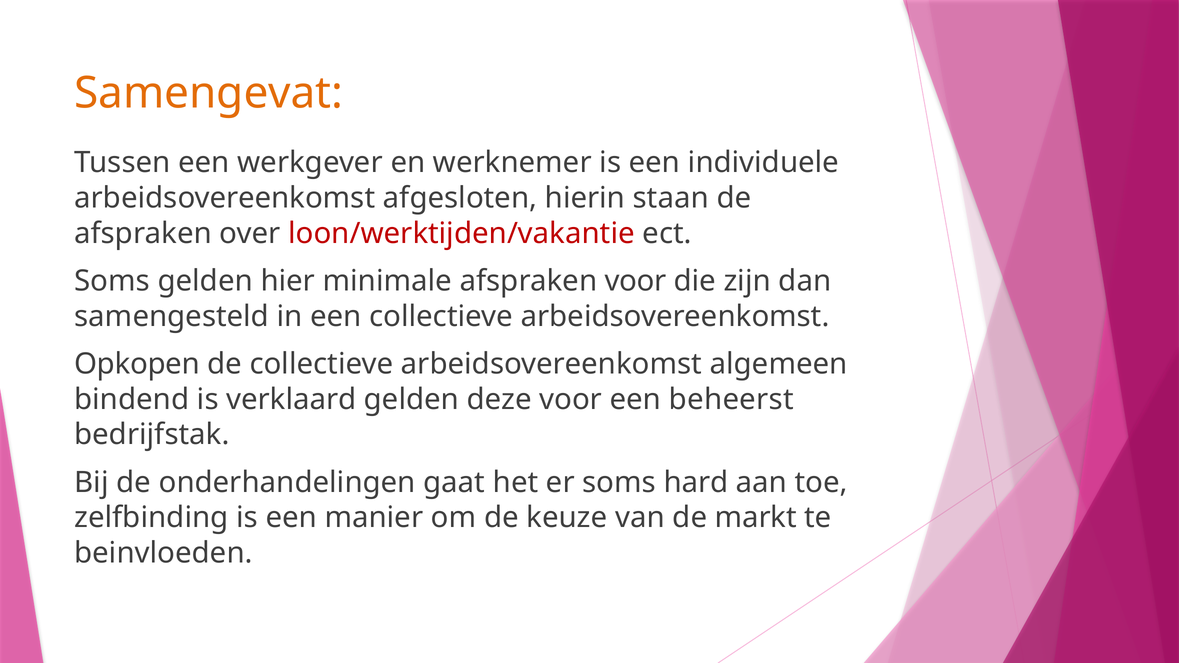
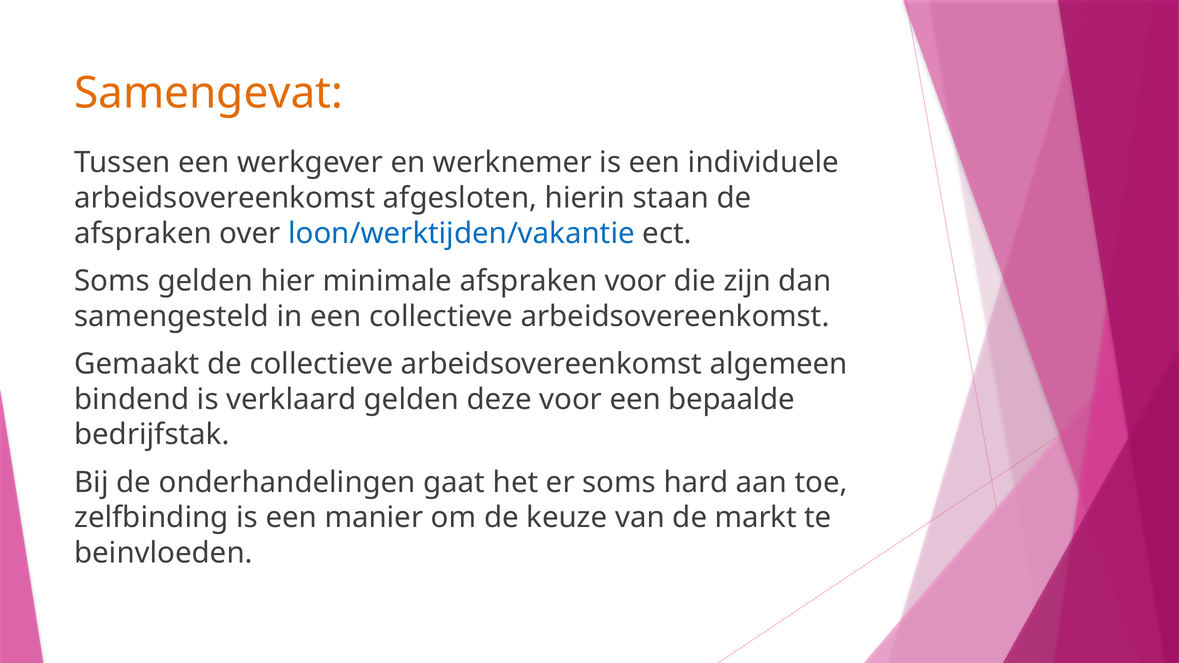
loon/werktijden/vakantie colour: red -> blue
Opkopen: Opkopen -> Gemaakt
beheerst: beheerst -> bepaalde
